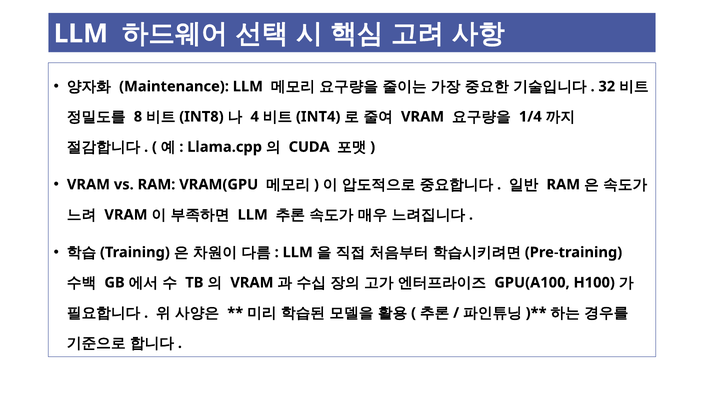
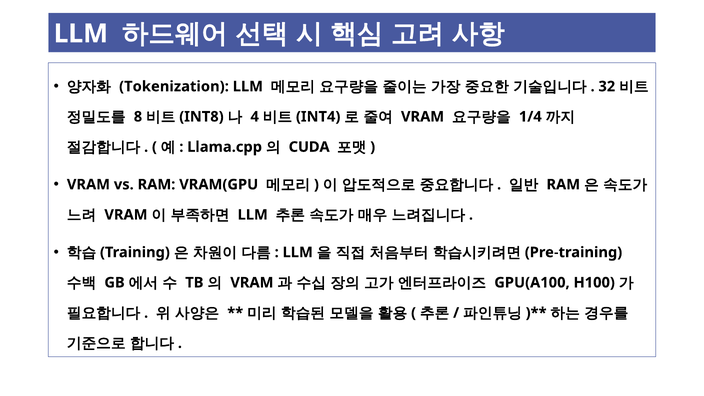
Maintenance: Maintenance -> Tokenization
